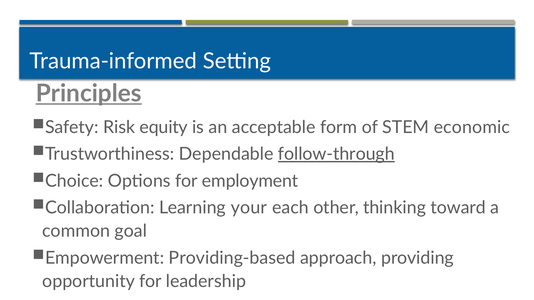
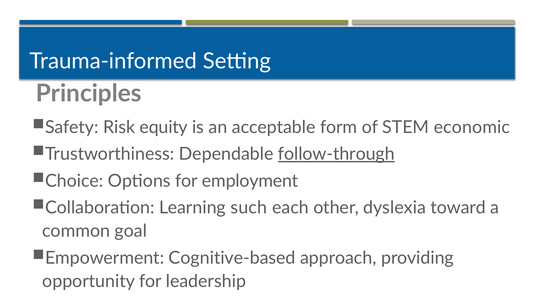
Principles underline: present -> none
your: your -> such
thinking: thinking -> dyslexia
Providing-based: Providing-based -> Cognitive-based
